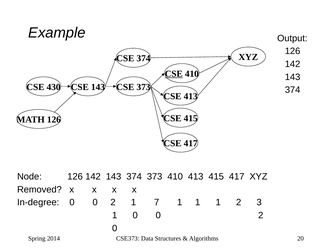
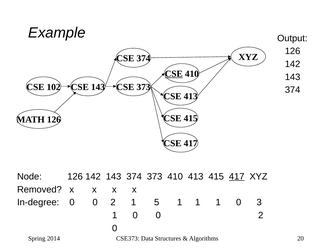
430: 430 -> 102
417 at (237, 177) underline: none -> present
7: 7 -> 5
1 1 2: 2 -> 0
